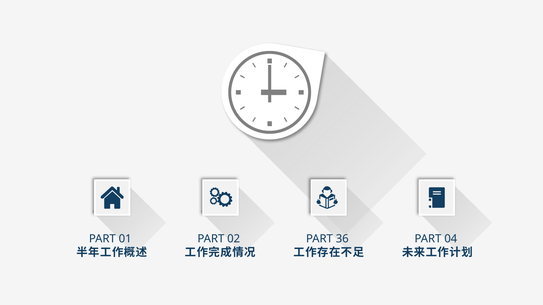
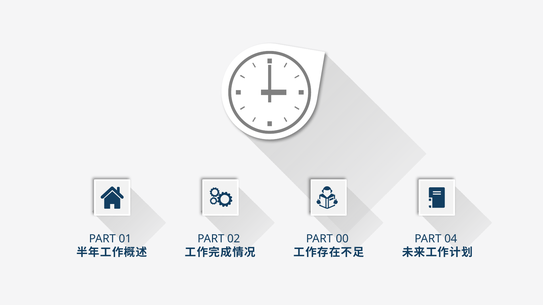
36: 36 -> 00
